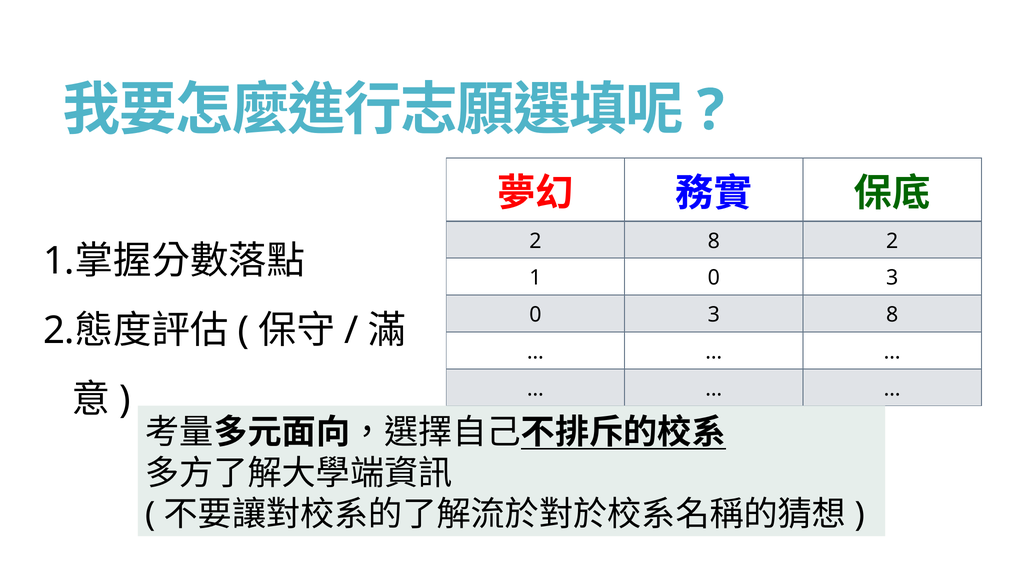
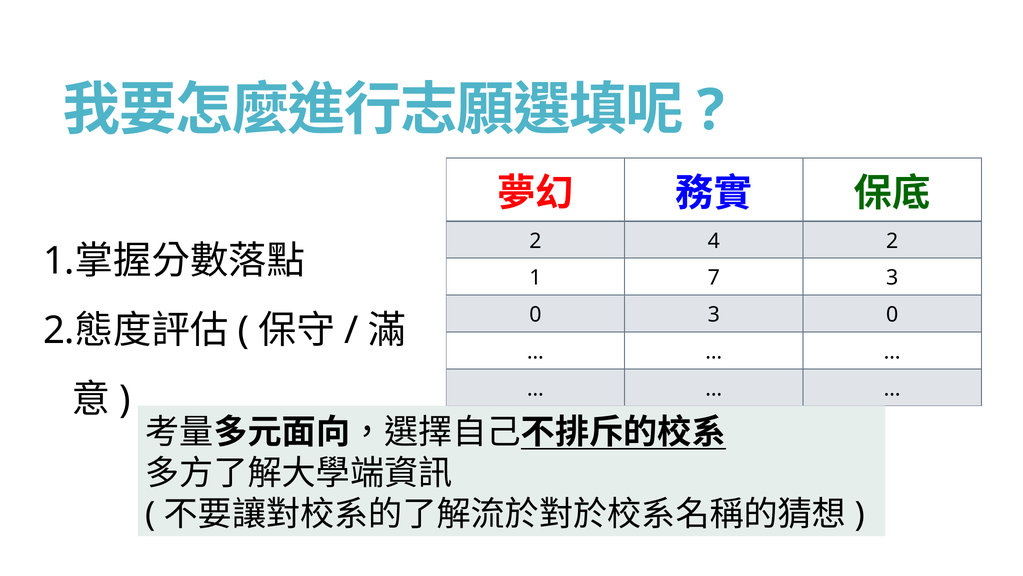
2 8: 8 -> 4
1 0: 0 -> 7
0 3 8: 8 -> 0
